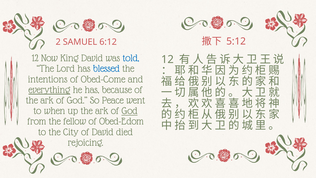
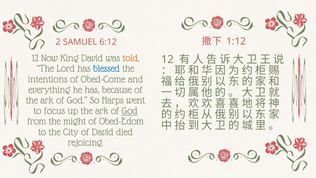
5:12: 5:12 -> 1:12
told colour: blue -> orange
everything underline: present -> none
Peace: Peace -> Harps
when: when -> focus
fellow: fellow -> might
